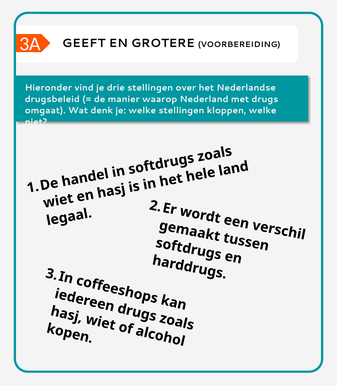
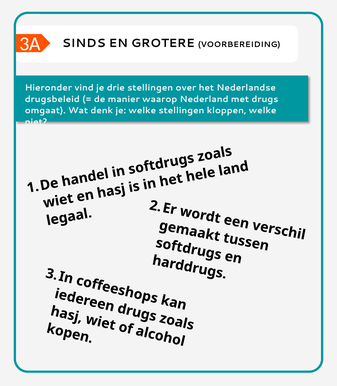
GEEFT: GEEFT -> SINDS
